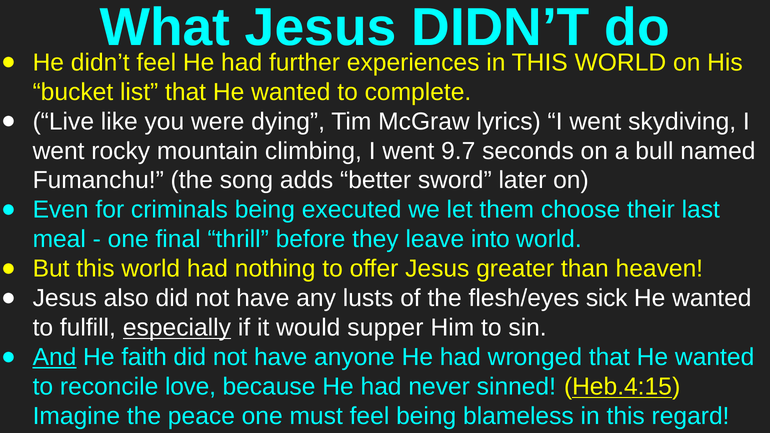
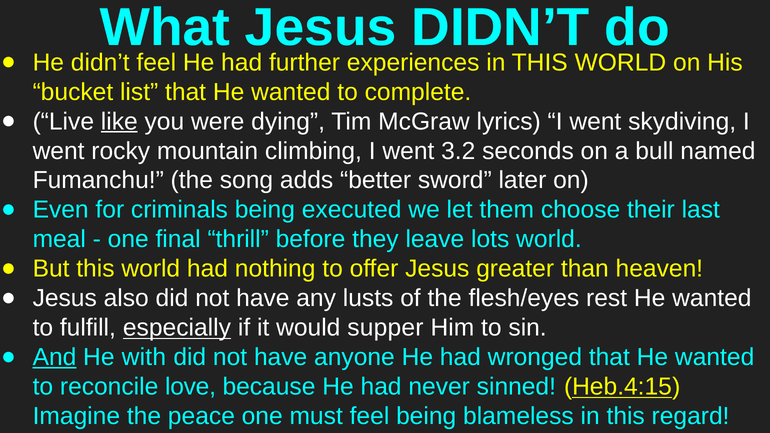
like underline: none -> present
9.7: 9.7 -> 3.2
into: into -> lots
sick: sick -> rest
faith: faith -> with
